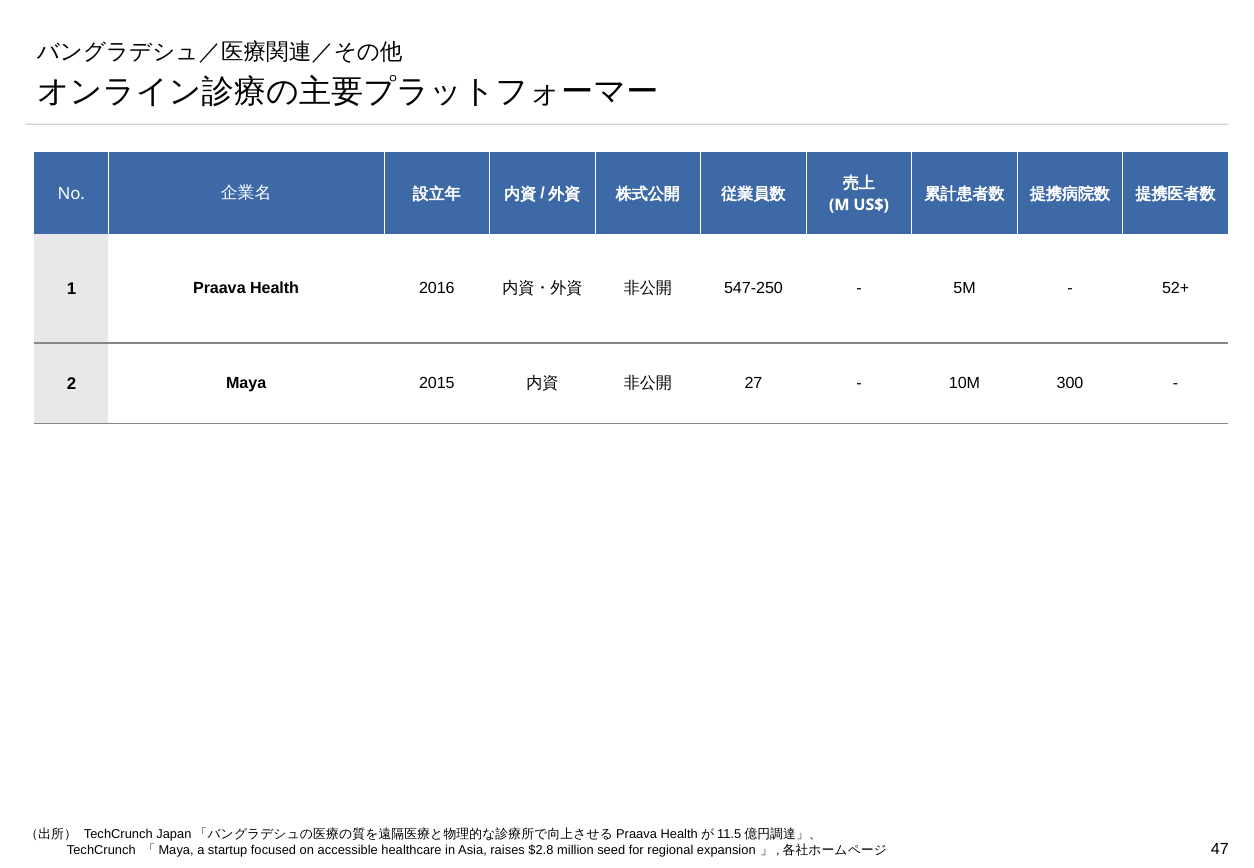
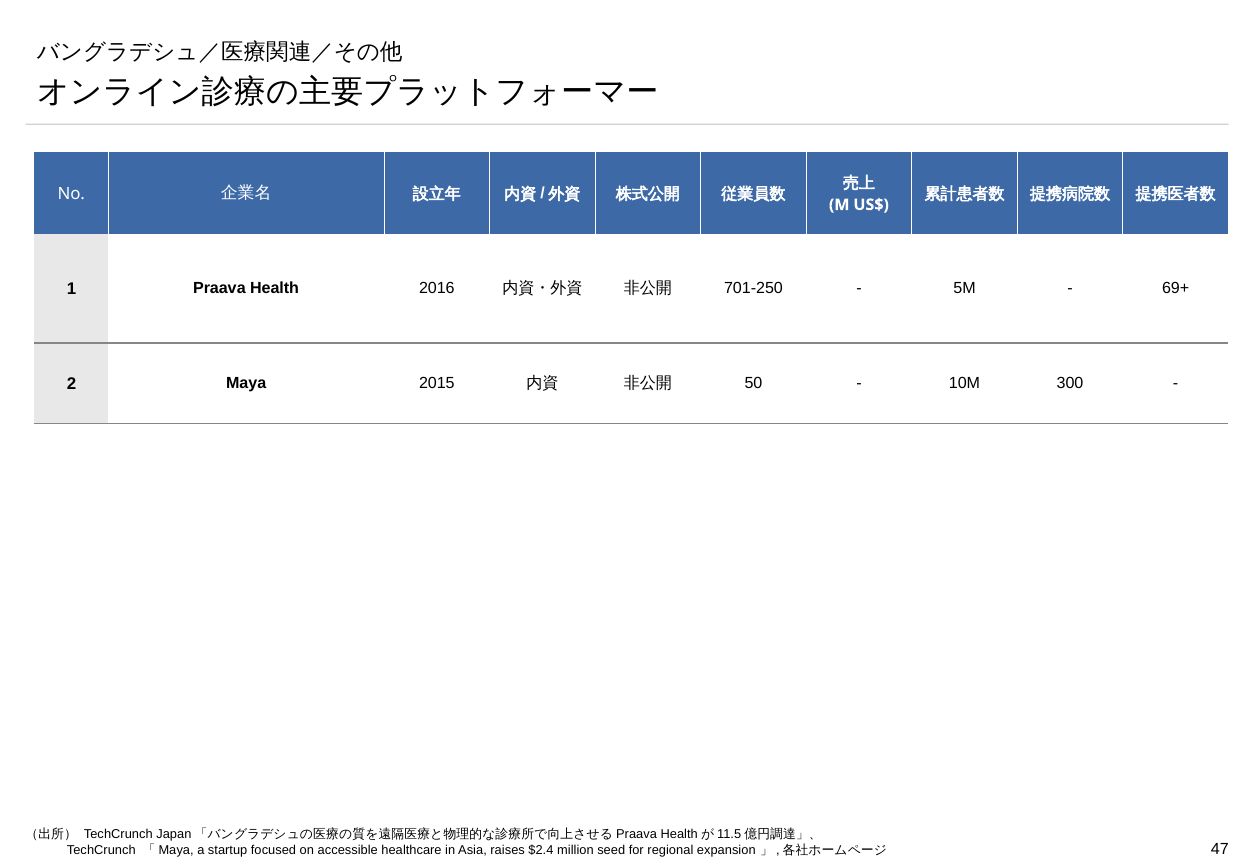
547-250: 547-250 -> 701-250
52+: 52+ -> 69+
27: 27 -> 50
$2.8: $2.8 -> $2.4
